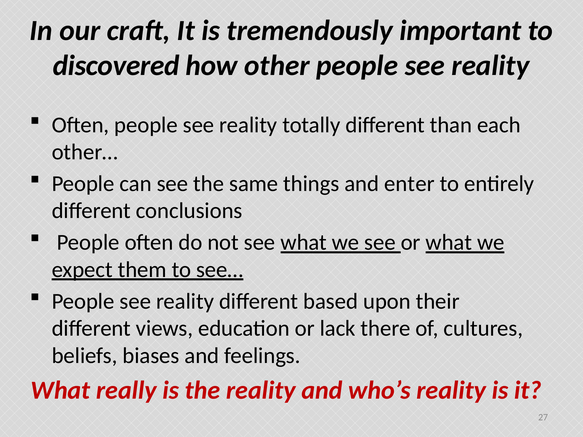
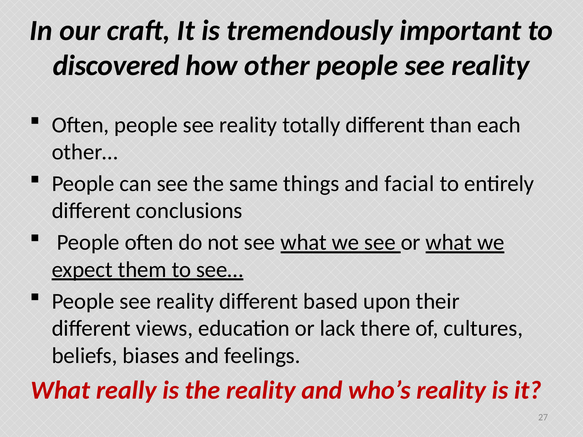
enter: enter -> facial
